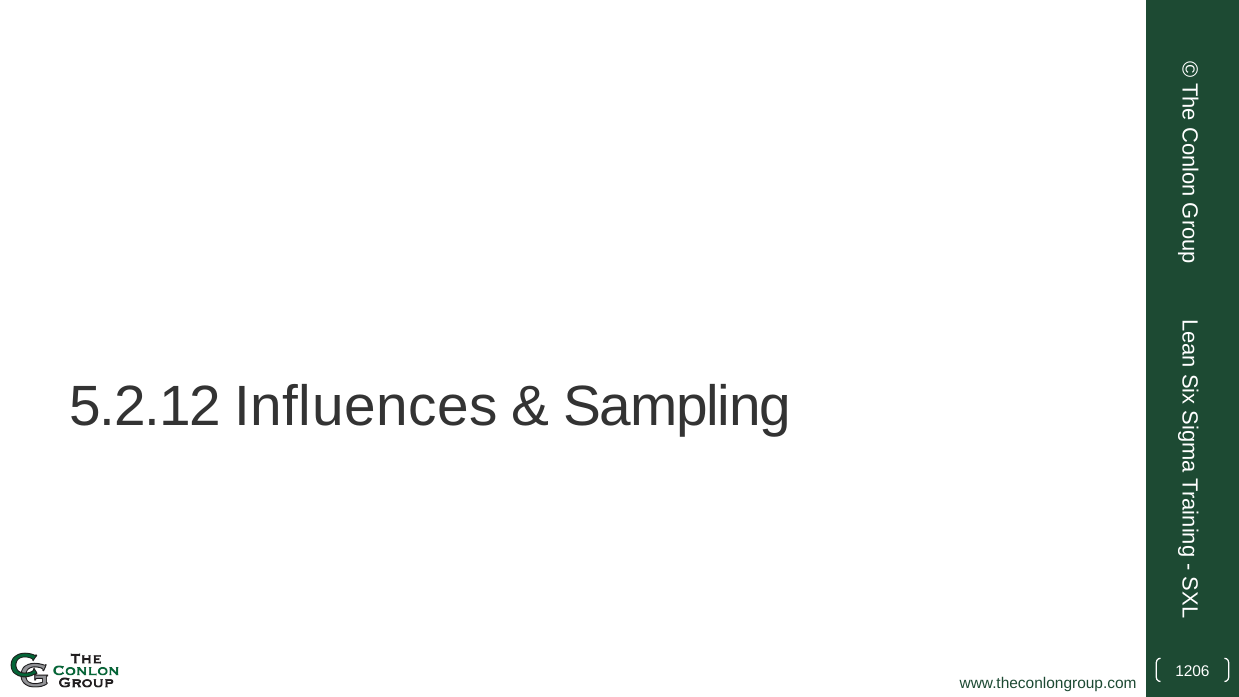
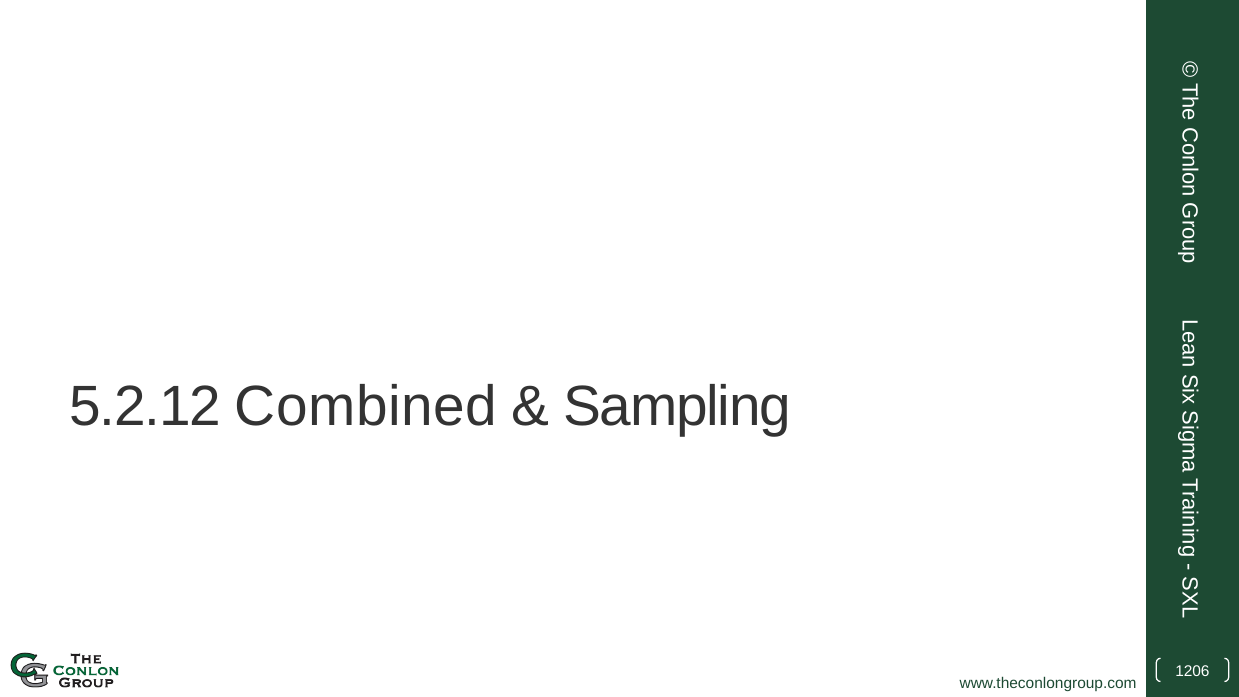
Influences: Influences -> Combined
